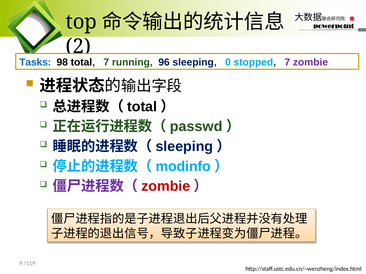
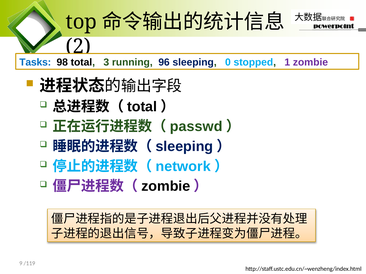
total 7: 7 -> 3
stopped 7: 7 -> 1
modinfo: modinfo -> network
zombie at (166, 187) colour: red -> black
